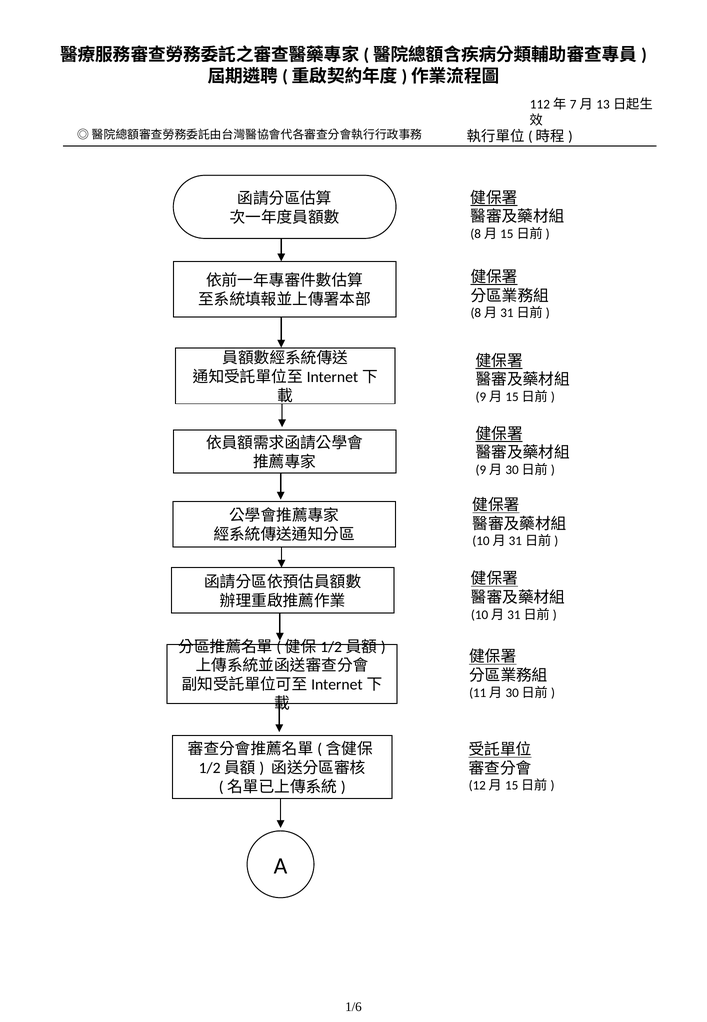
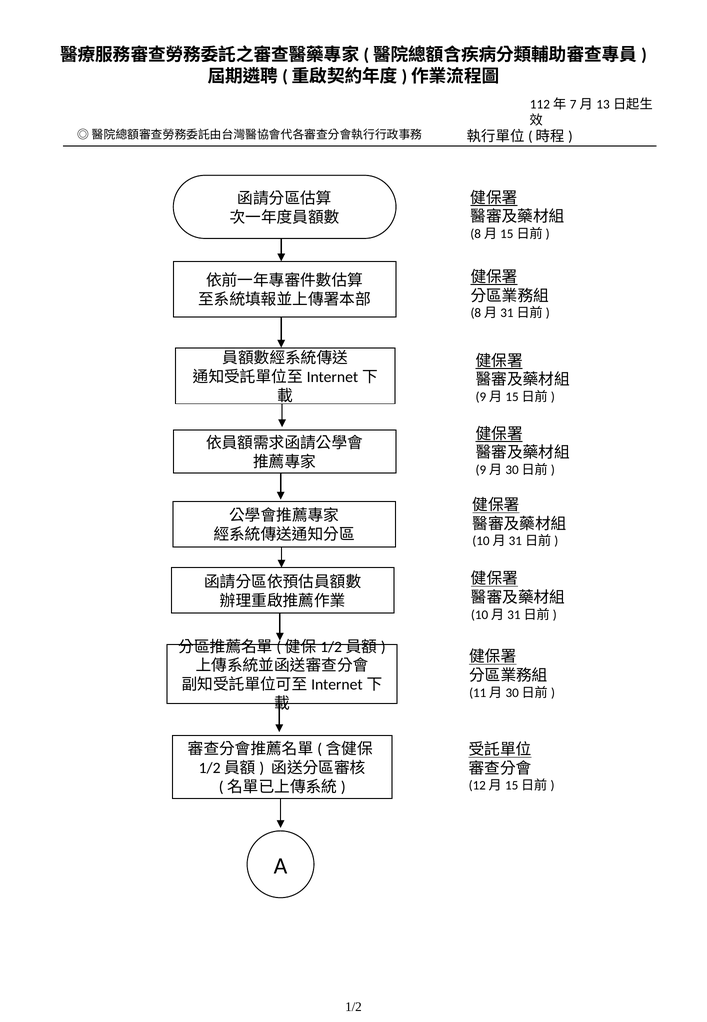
1/6: 1/6 -> 1/2
